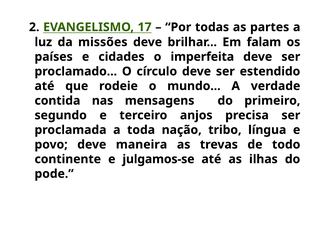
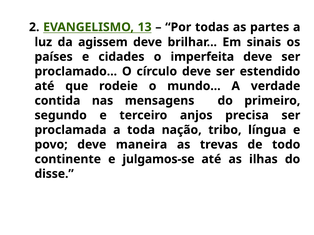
17: 17 -> 13
missões: missões -> agissem
falam: falam -> sinais
pode: pode -> disse
